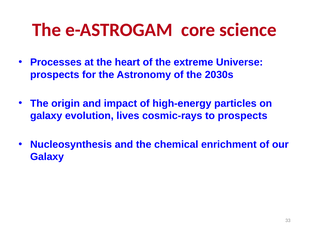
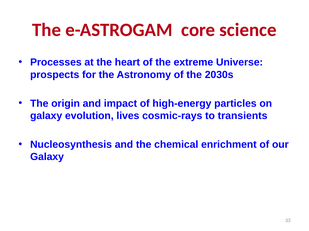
to prospects: prospects -> transients
